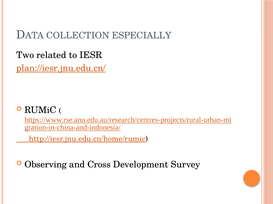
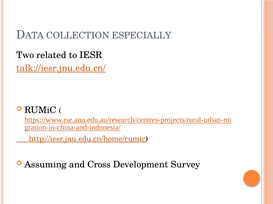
plan://iesr.jnu.edu.cn/: plan://iesr.jnu.edu.cn/ -> talk://iesr.jnu.edu.cn/
Observing: Observing -> Assuming
